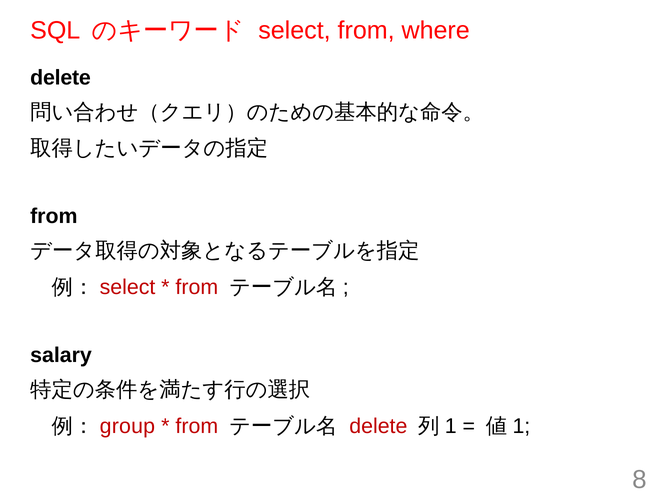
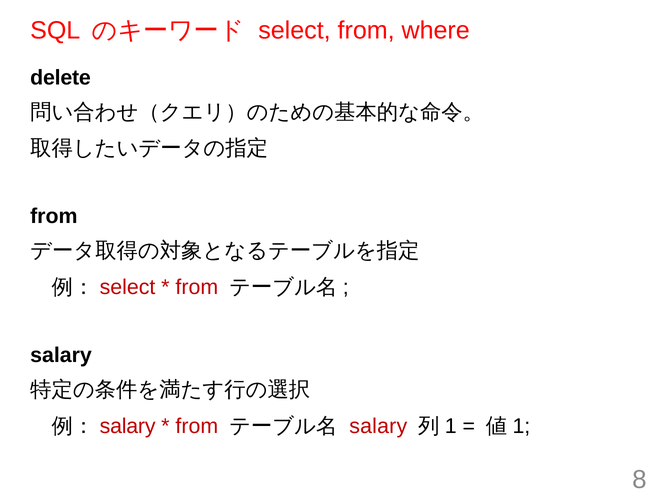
group at (127, 426): group -> salary
delete at (378, 426): delete -> salary
